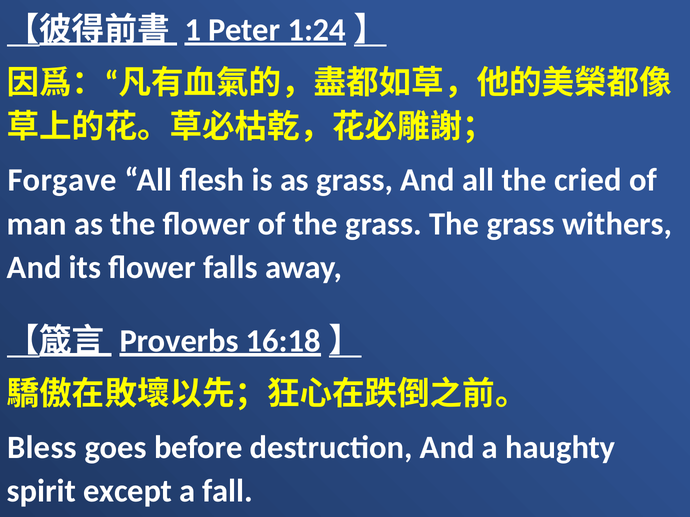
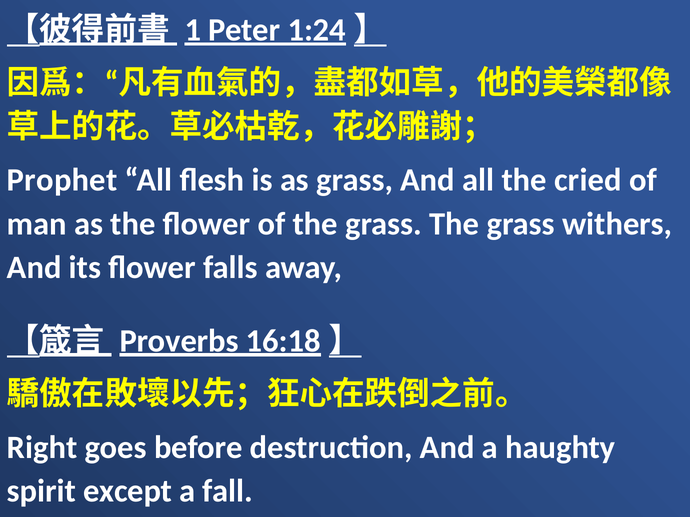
Forgave: Forgave -> Prophet
Bless: Bless -> Right
